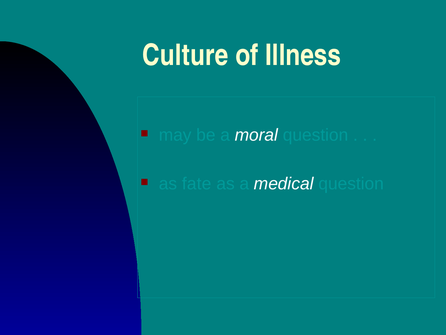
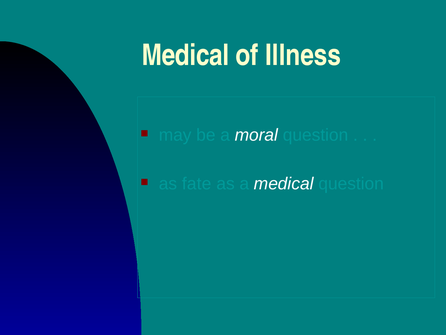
Culture at (185, 55): Culture -> Medical
